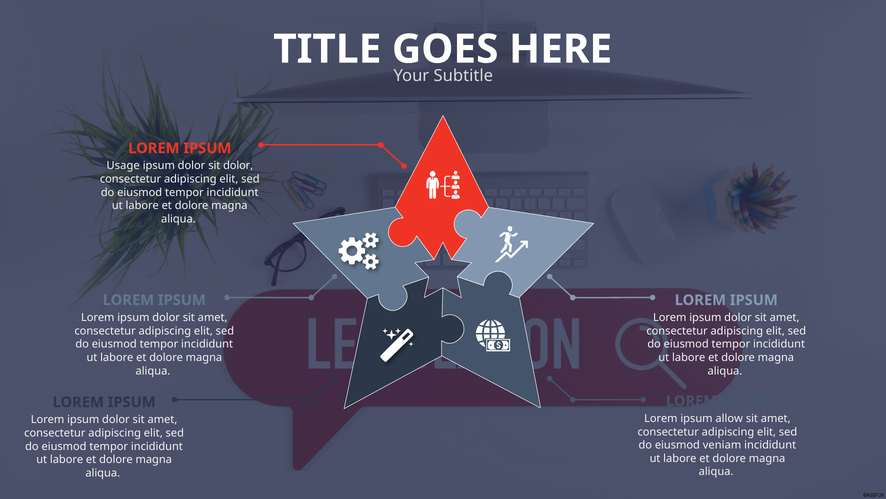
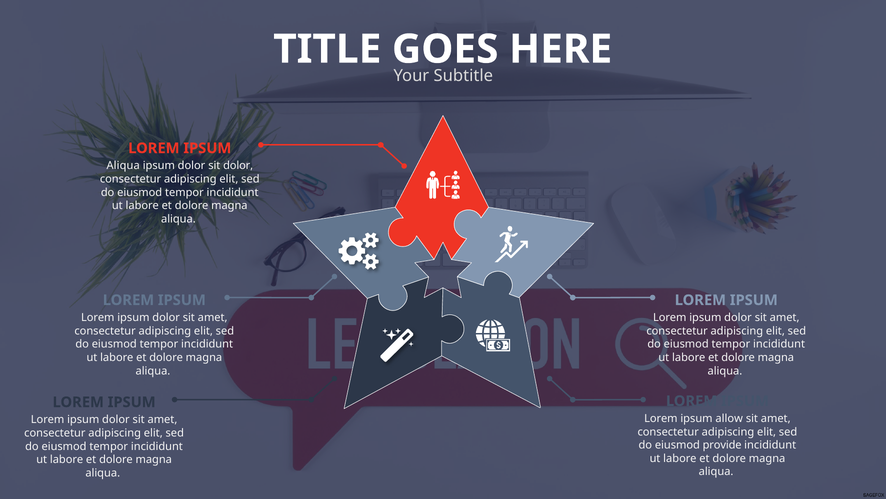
Usage at (123, 166): Usage -> Aliqua
veniam: veniam -> provide
